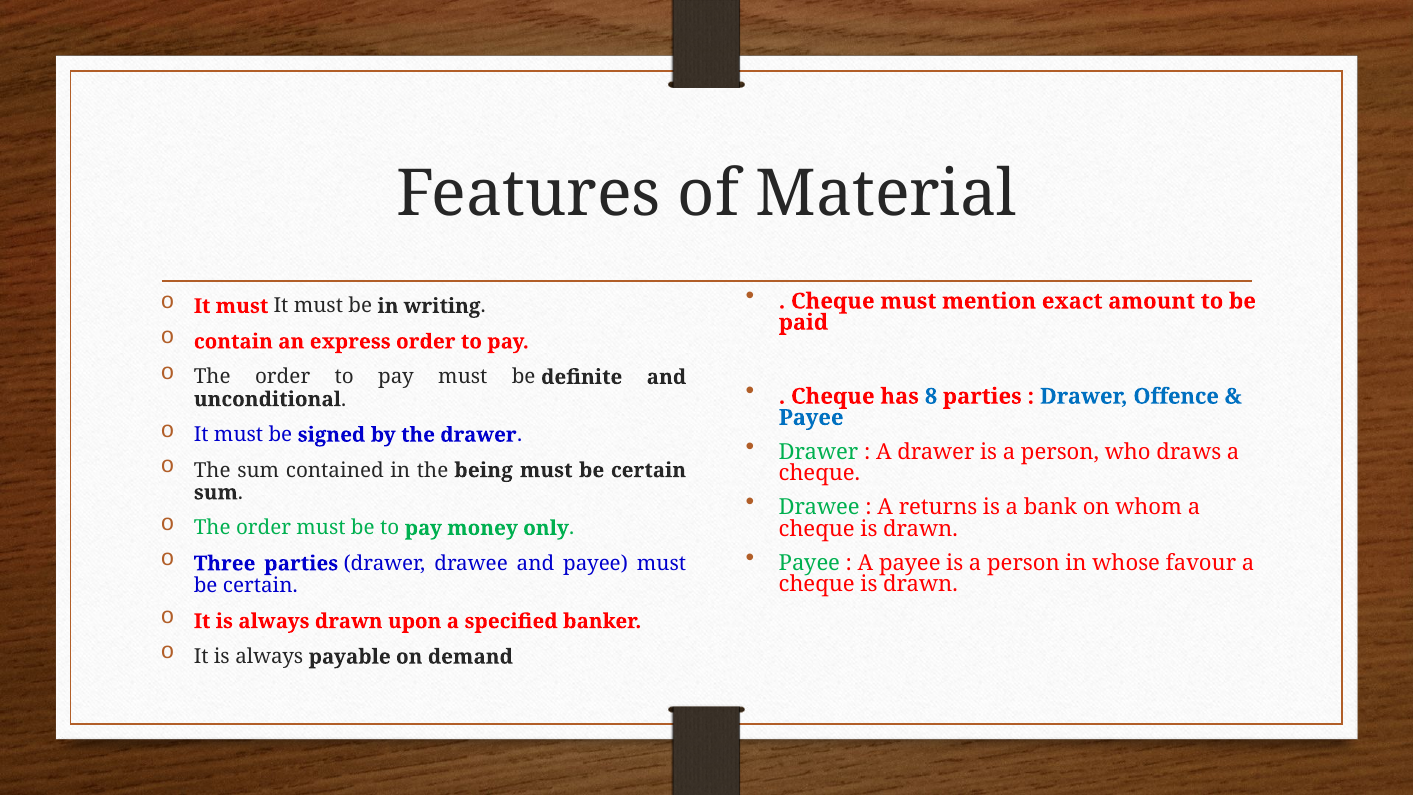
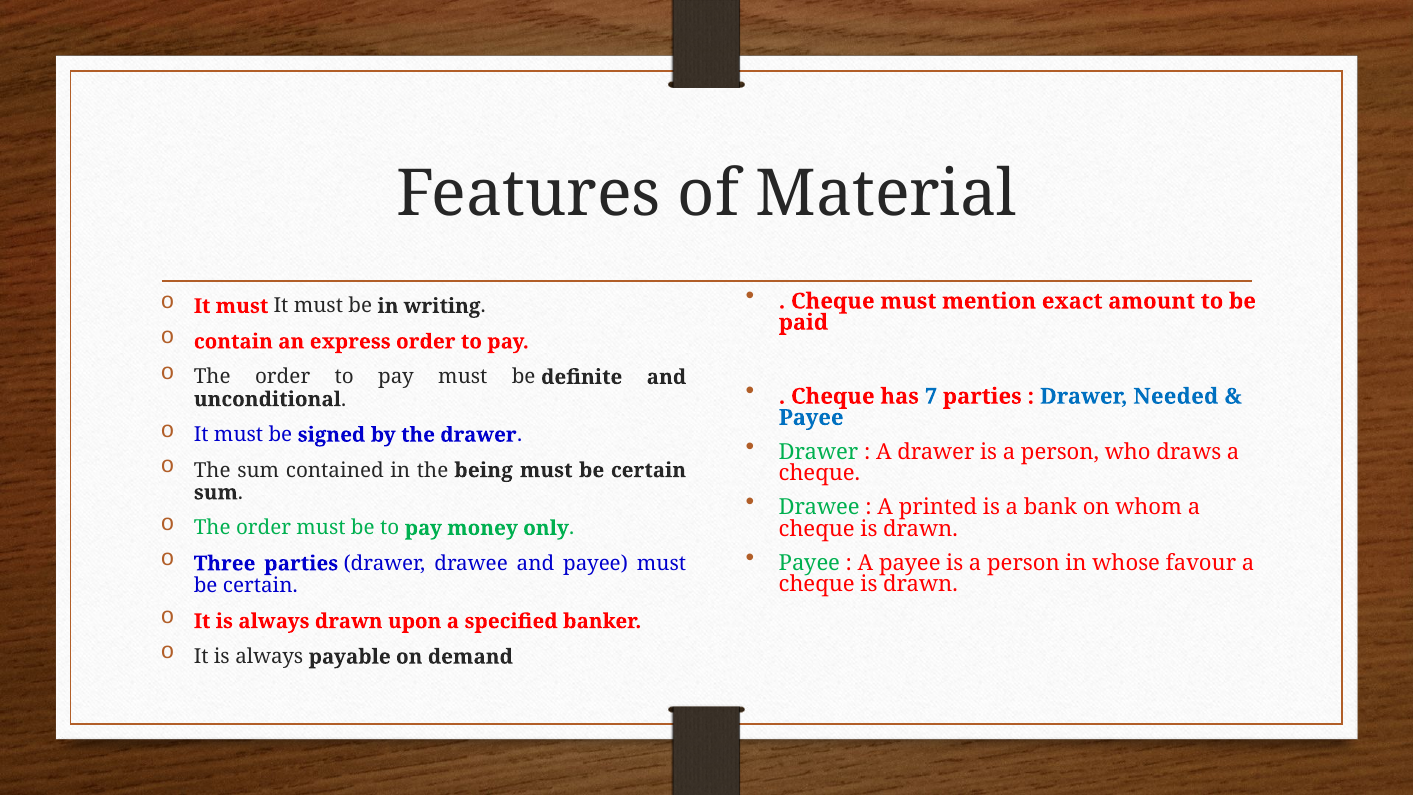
8: 8 -> 7
Offence: Offence -> Needed
returns: returns -> printed
